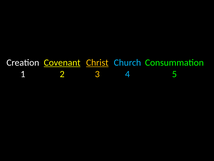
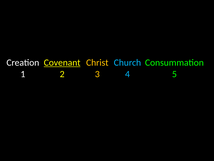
Christ underline: present -> none
